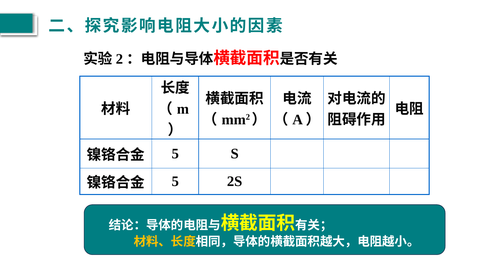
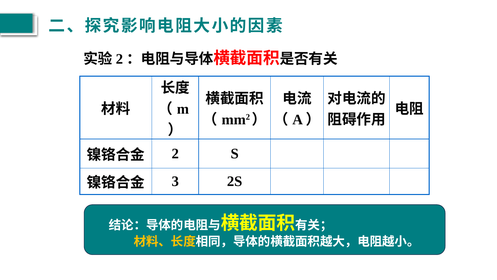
5 at (175, 153): 5 -> 2
5 at (175, 181): 5 -> 3
